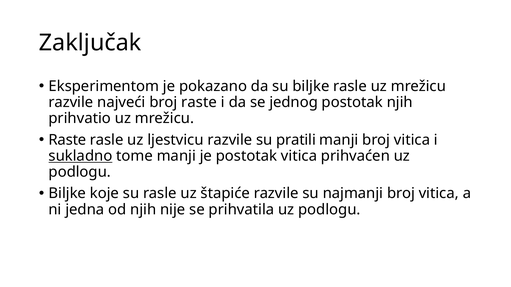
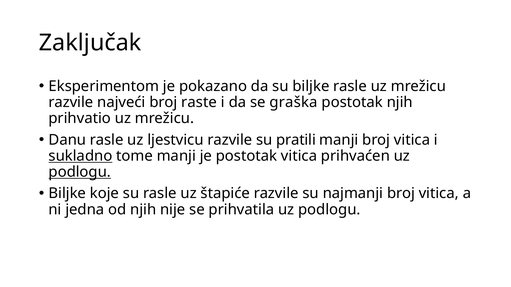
jednog: jednog -> graška
Raste at (67, 140): Raste -> Danu
podlogu at (80, 172) underline: none -> present
